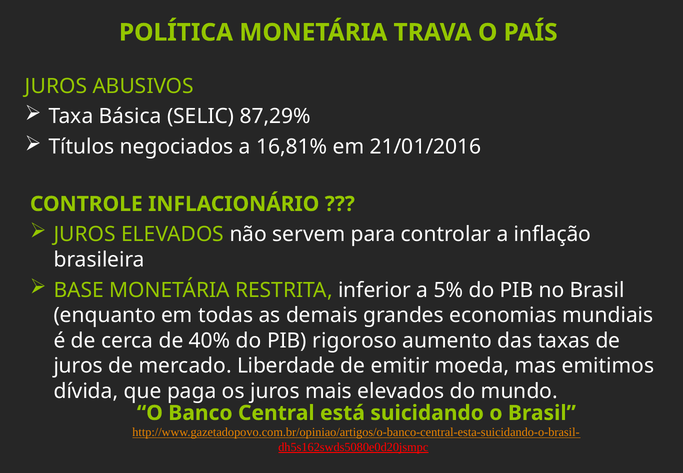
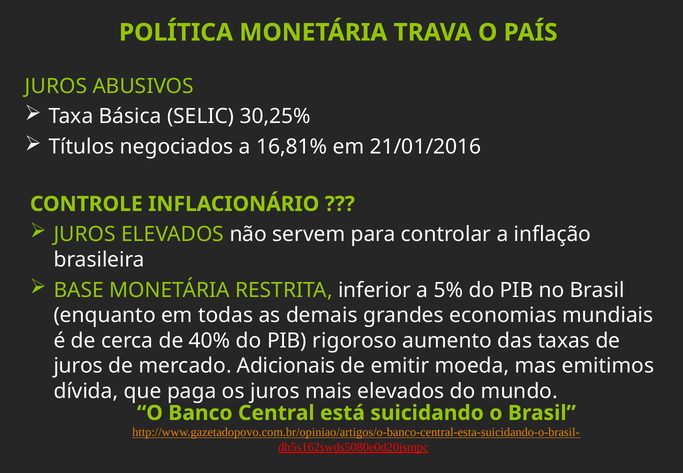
87,29%: 87,29% -> 30,25%
Liberdade: Liberdade -> Adicionais
